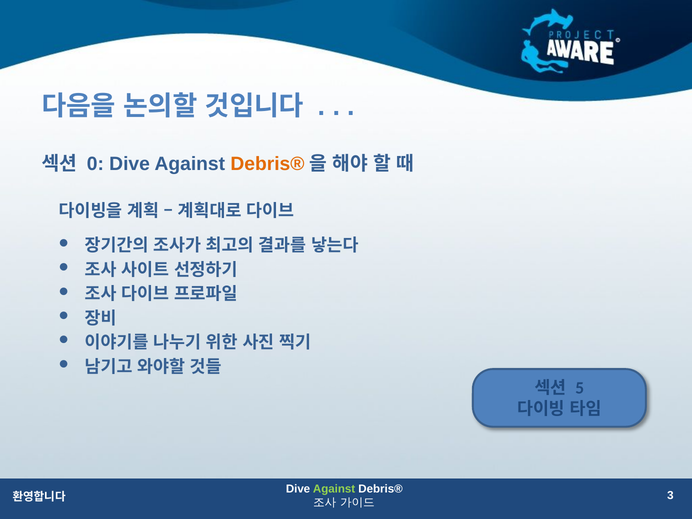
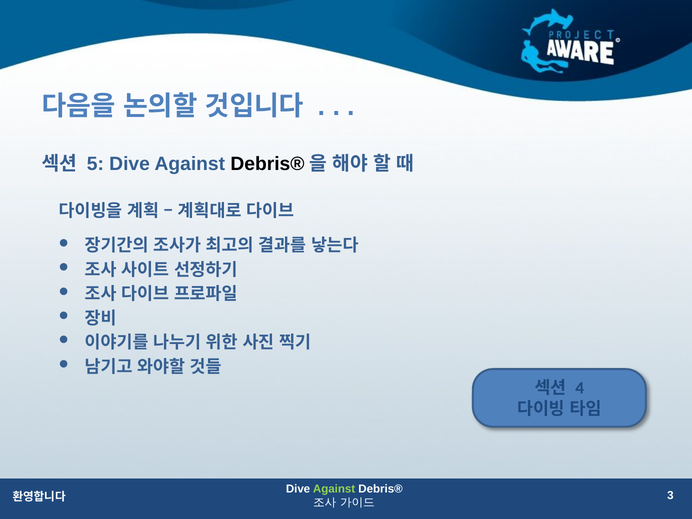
0: 0 -> 5
Debris® at (267, 164) colour: orange -> black
5: 5 -> 4
